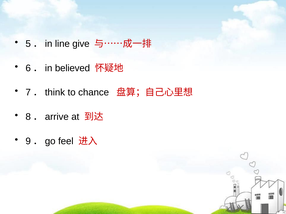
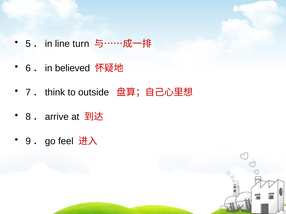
give: give -> turn
chance: chance -> outside
